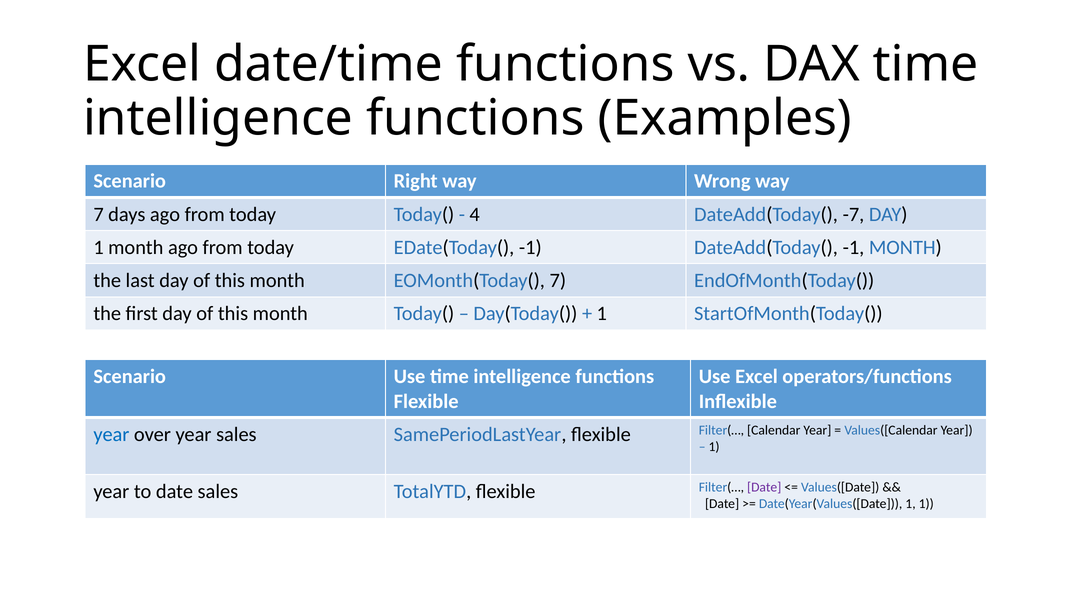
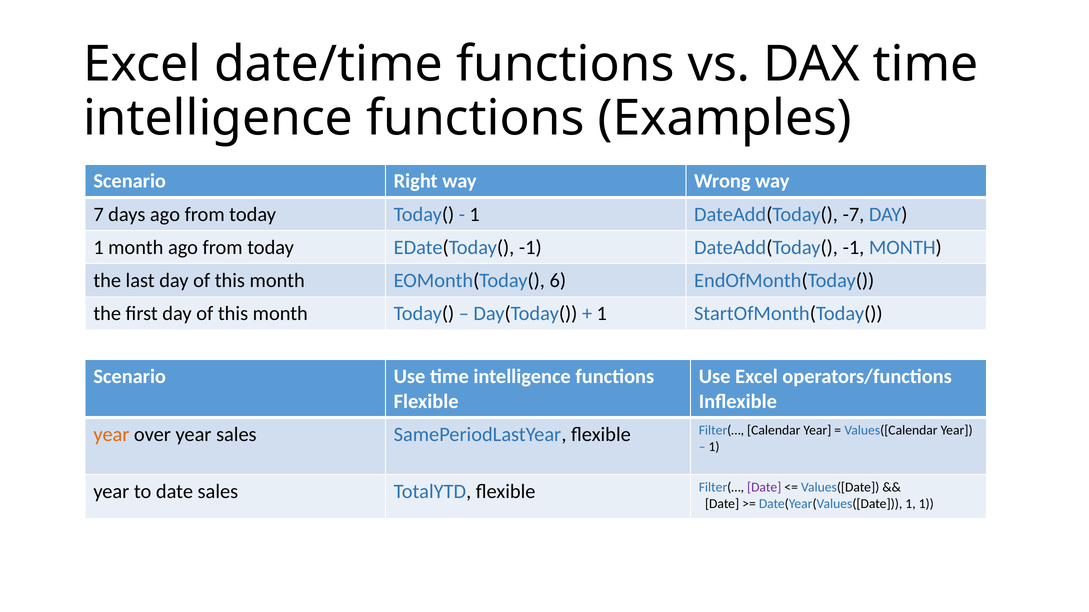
4 at (475, 214): 4 -> 1
EOMonth(Today( 7: 7 -> 6
year at (111, 435) colour: blue -> orange
